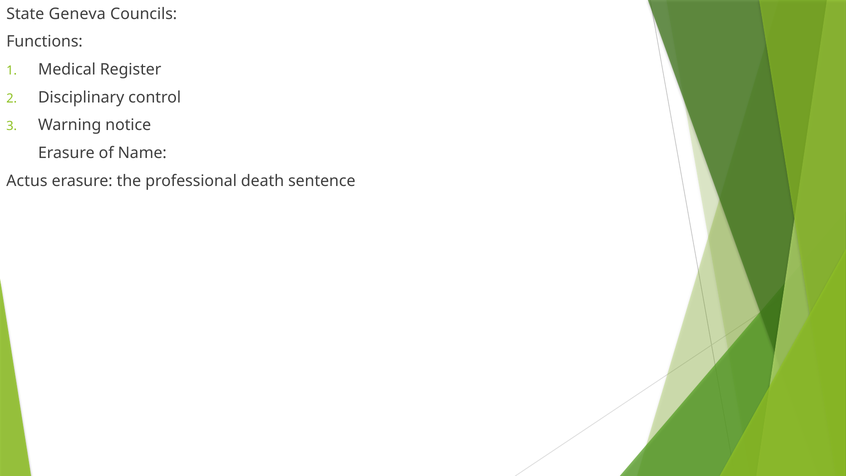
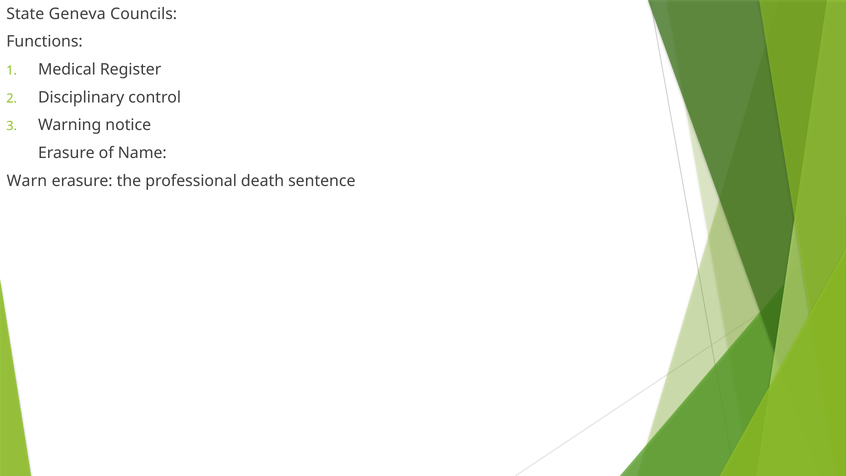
Actus: Actus -> Warn
